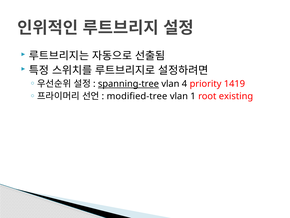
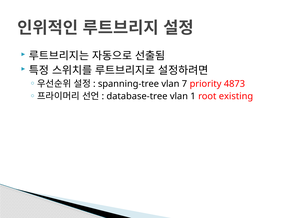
spanning-tree underline: present -> none
4: 4 -> 7
1419: 1419 -> 4873
modified-tree: modified-tree -> database-tree
